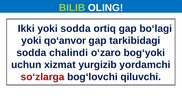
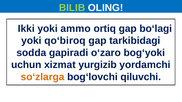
yoki sodda: sodda -> ammo
qo‘anvor: qo‘anvor -> qo‘biroq
chalindi: chalindi -> gapiradi
so‘zlarga colour: red -> orange
